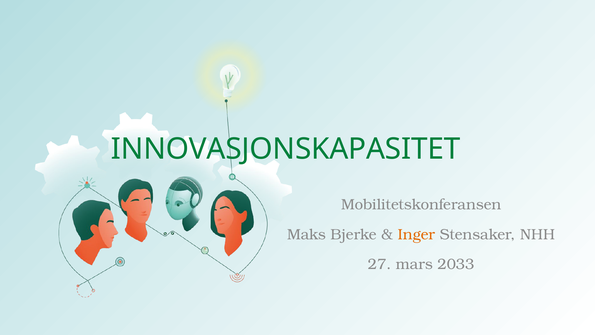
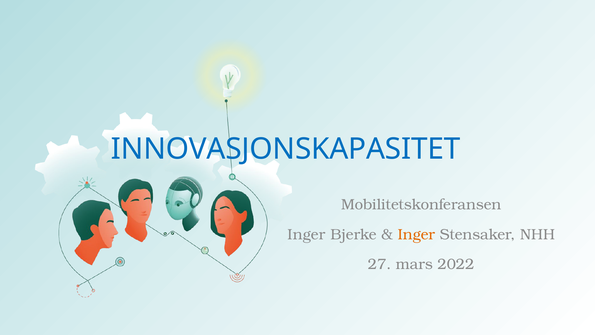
INNOVASJONSKAPASITET colour: green -> blue
Maks at (307, 234): Maks -> Inger
2033: 2033 -> 2022
